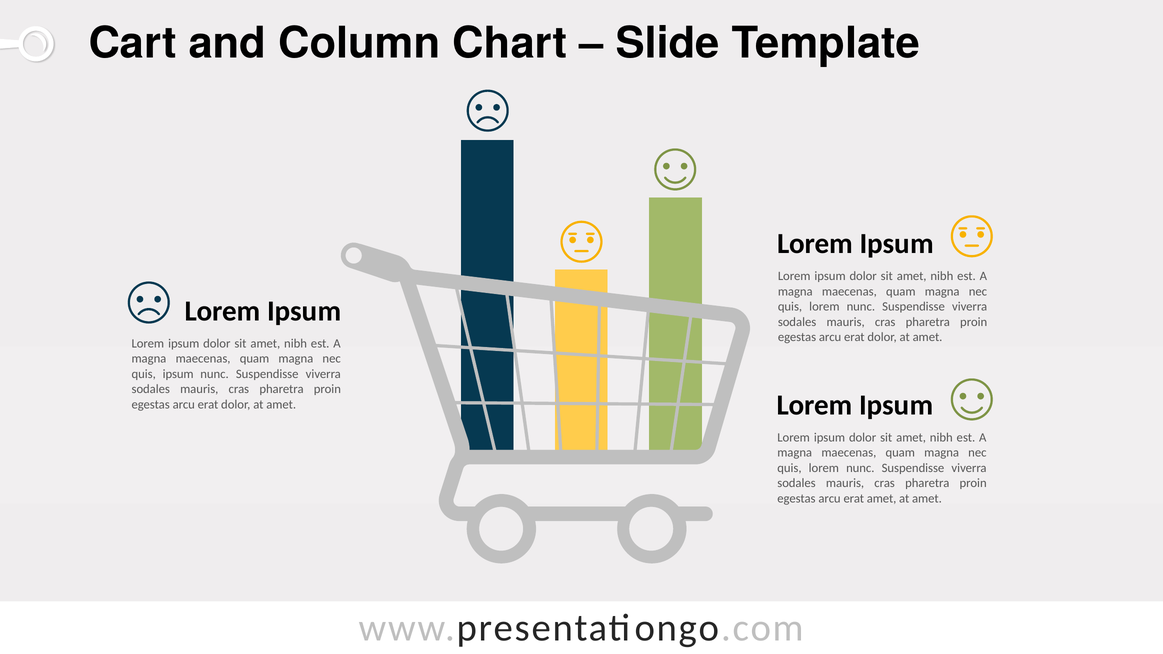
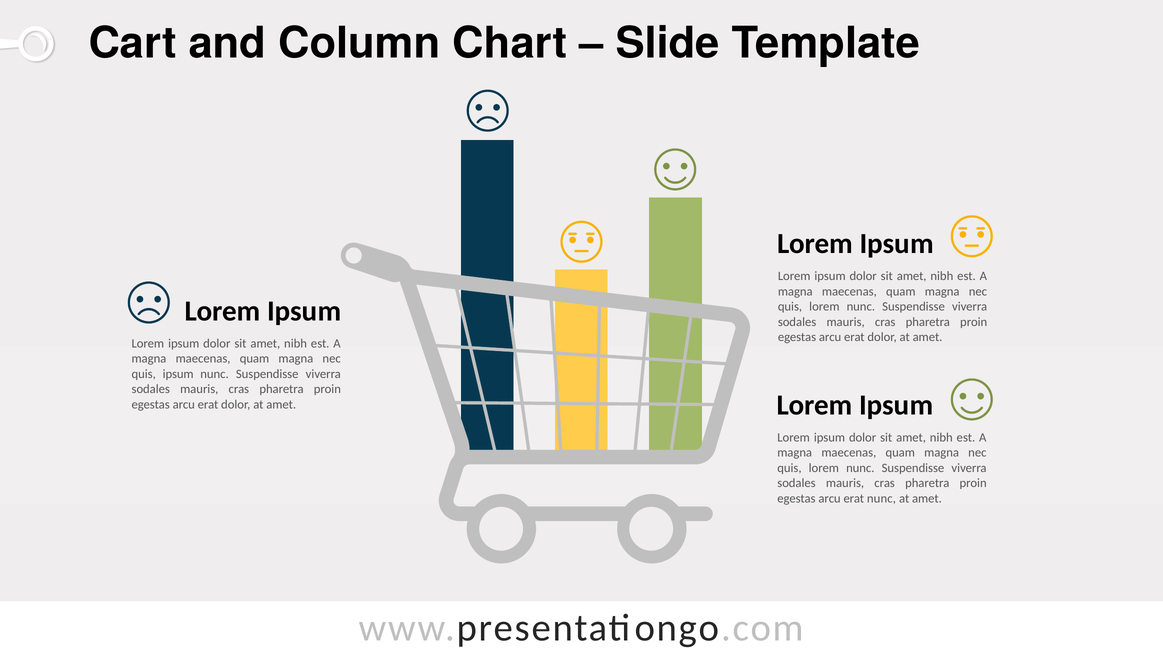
erat amet: amet -> nunc
